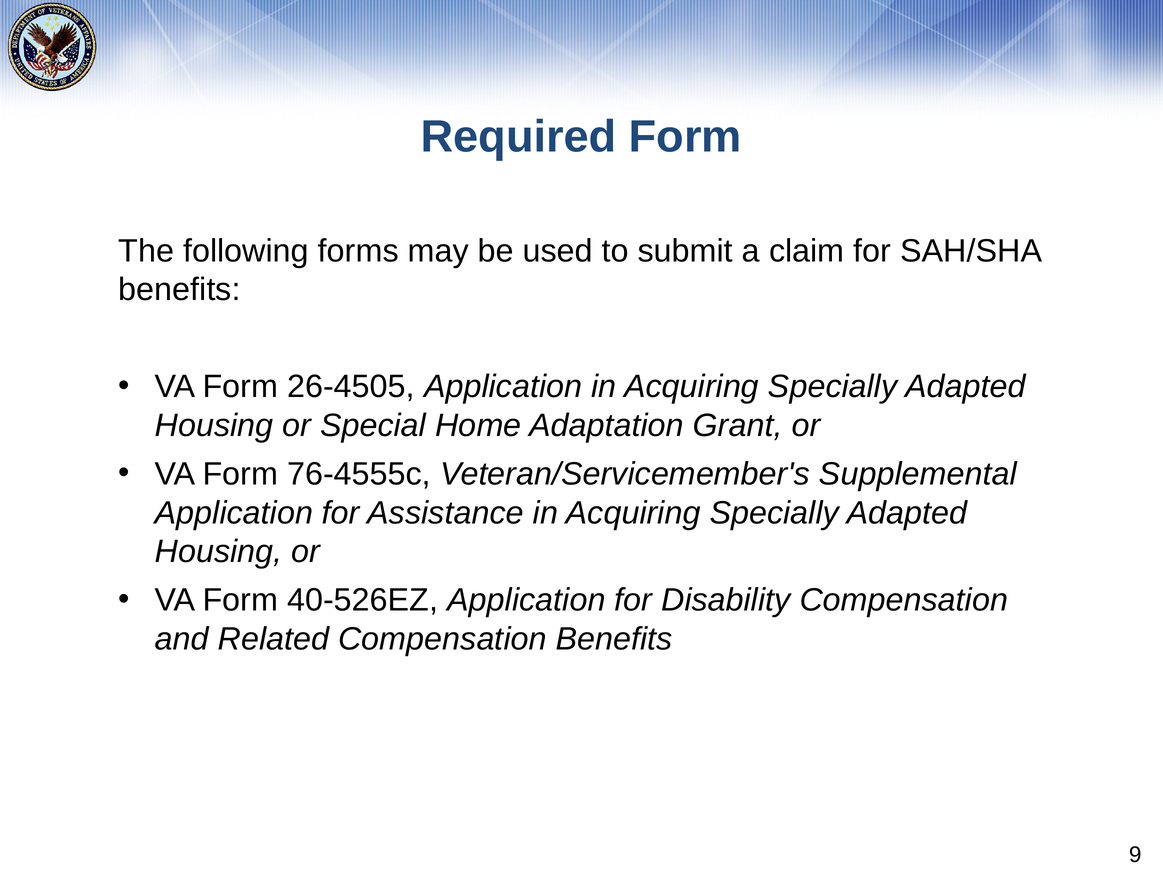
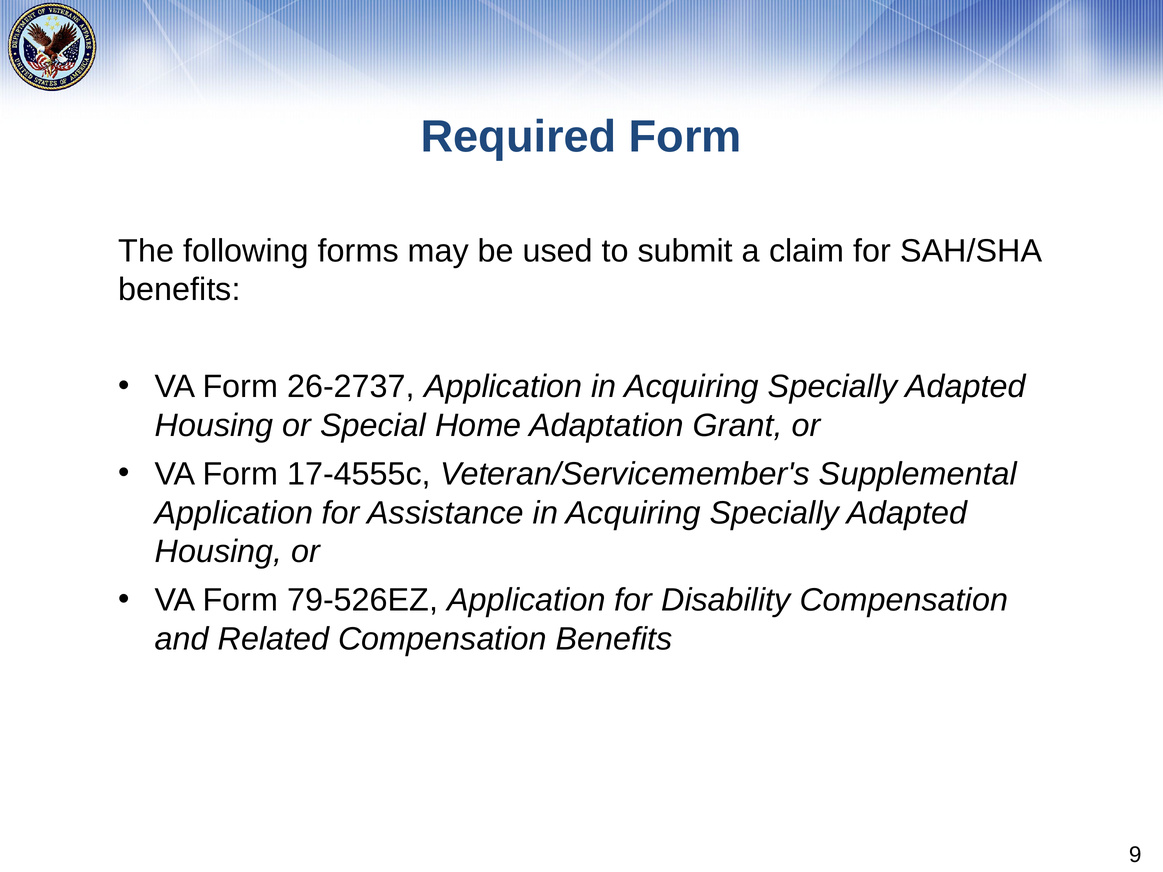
26-4505: 26-4505 -> 26-2737
76-4555c: 76-4555c -> 17-4555c
40-526EZ: 40-526EZ -> 79-526EZ
